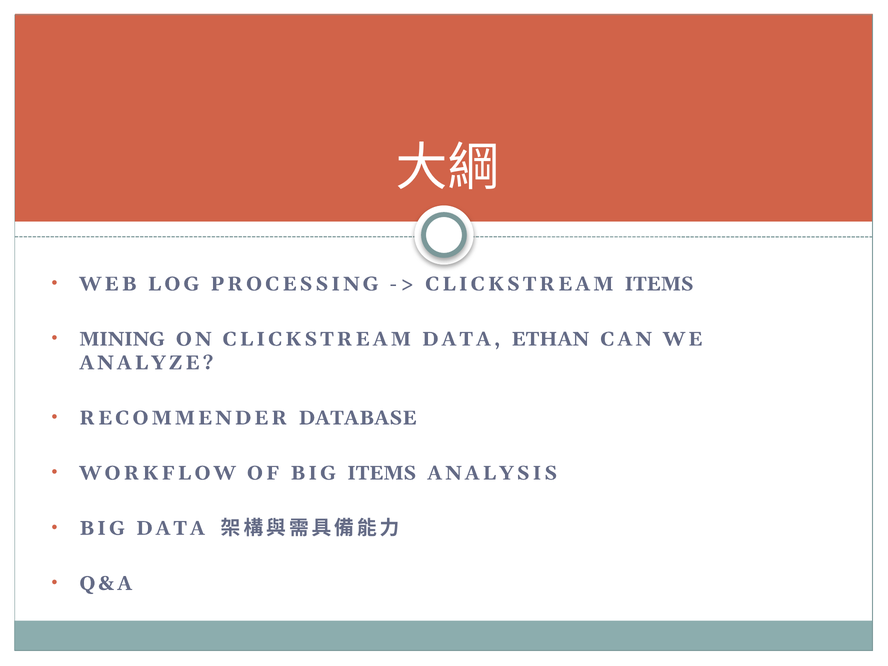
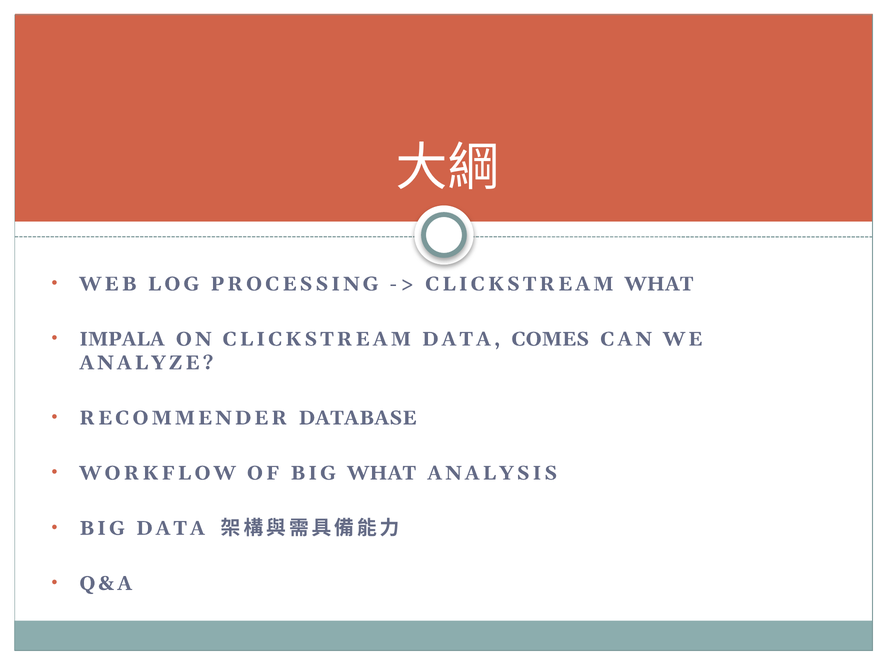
CLICKSTREAM ITEMS: ITEMS -> WHAT
MINING: MINING -> IMPALA
ETHAN: ETHAN -> COMES
BIG ITEMS: ITEMS -> WHAT
